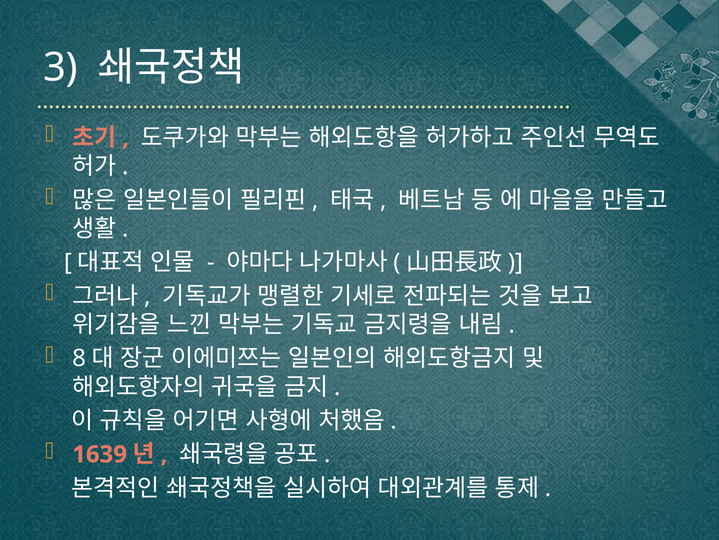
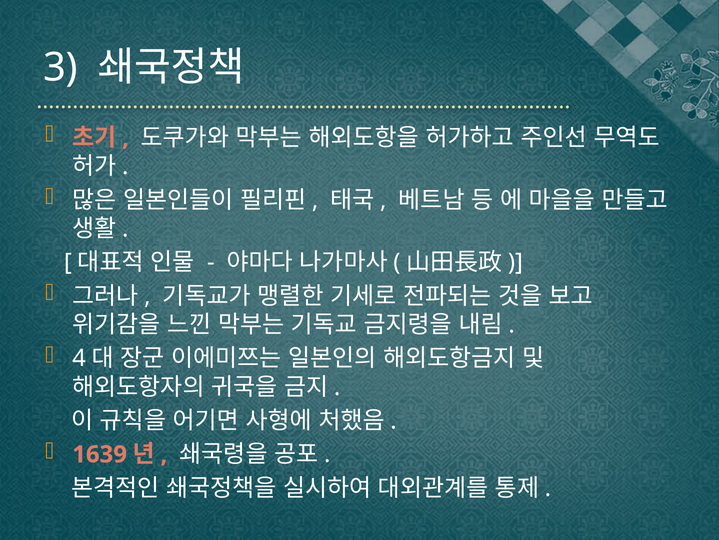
8: 8 -> 4
